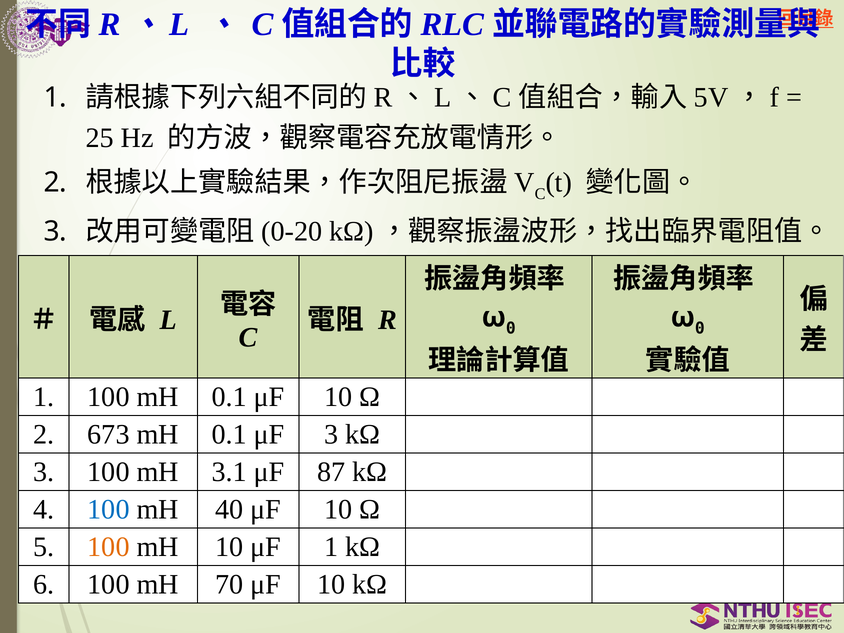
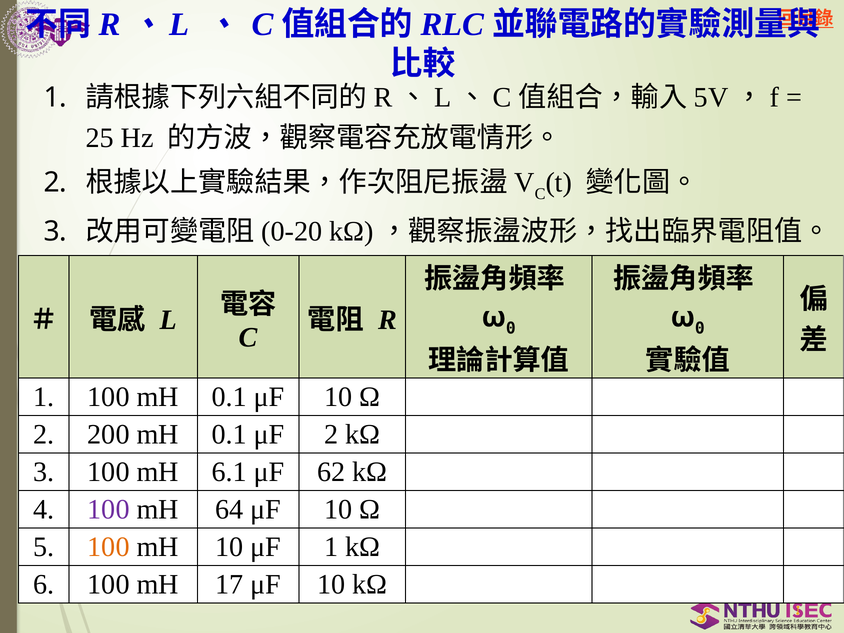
673: 673 -> 200
μF 3: 3 -> 2
3.1: 3.1 -> 6.1
87: 87 -> 62
100 at (109, 509) colour: blue -> purple
40: 40 -> 64
70: 70 -> 17
